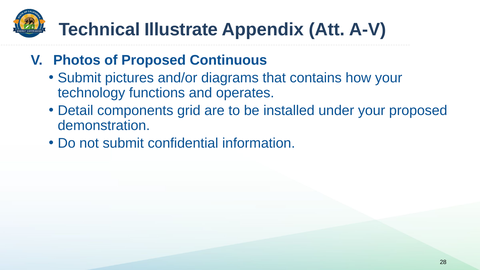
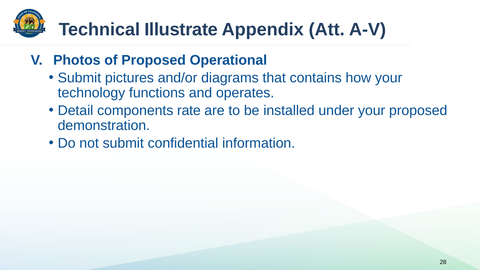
Continuous: Continuous -> Operational
grid: grid -> rate
